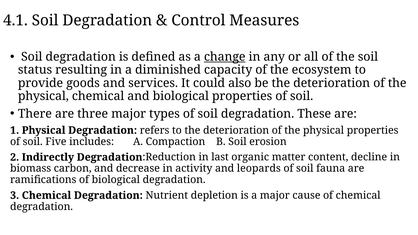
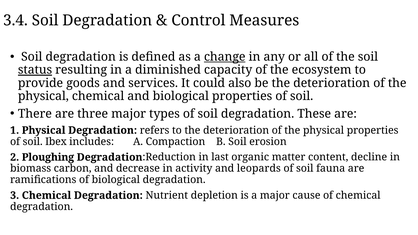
4.1: 4.1 -> 3.4
status underline: none -> present
Five: Five -> Ibex
Indirectly: Indirectly -> Ploughing
